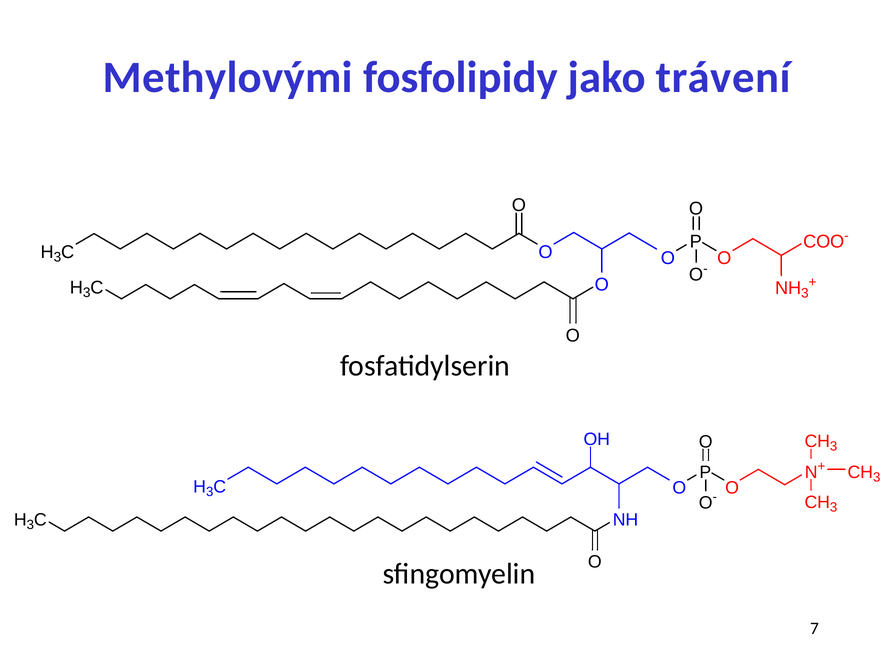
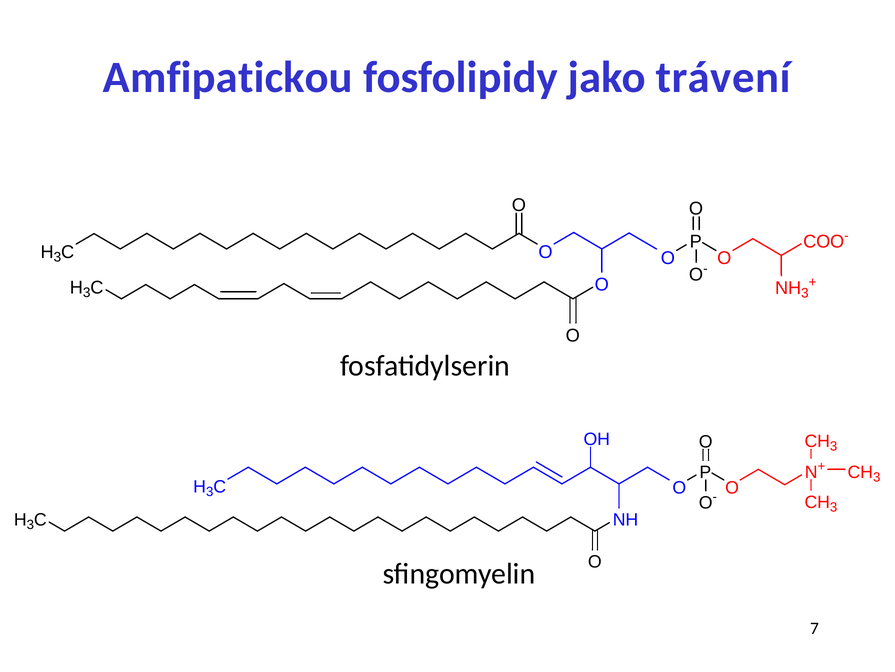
Methylovými: Methylovými -> Amfipatickou
